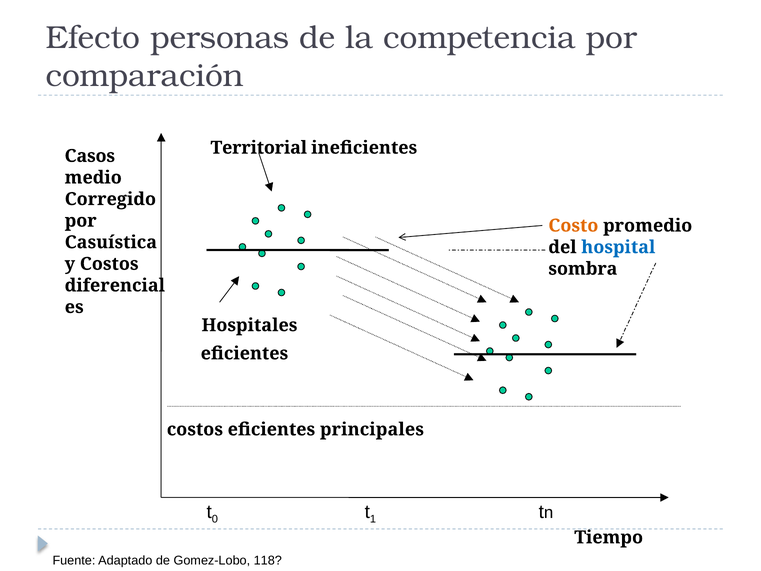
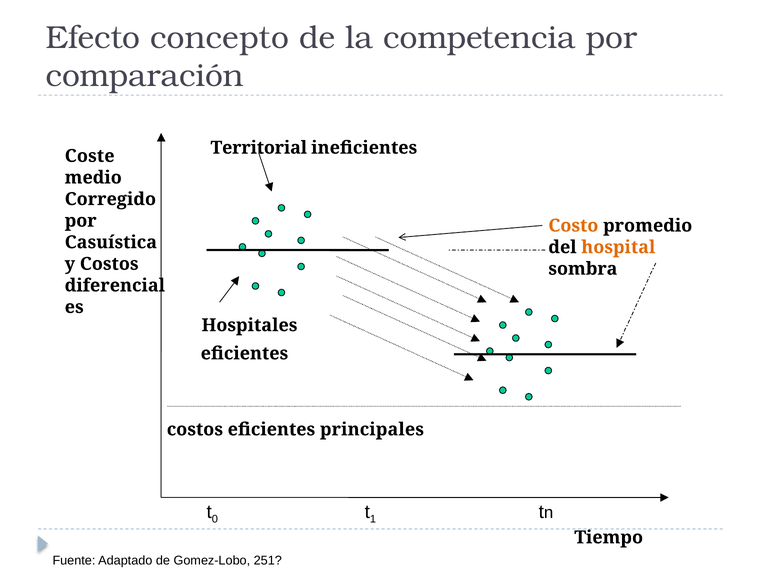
personas: personas -> concepto
Casos: Casos -> Coste
hospital colour: blue -> orange
118: 118 -> 251
